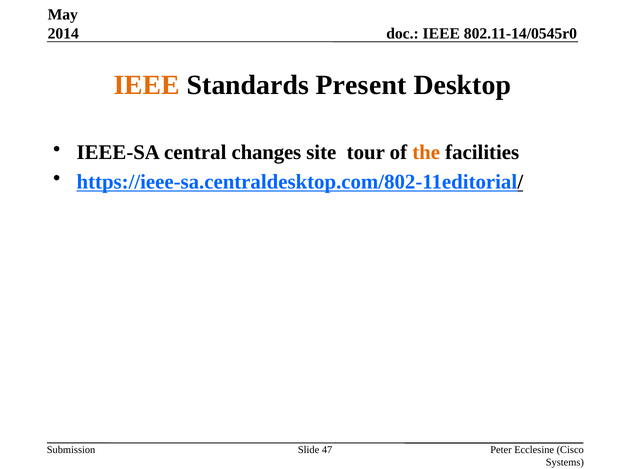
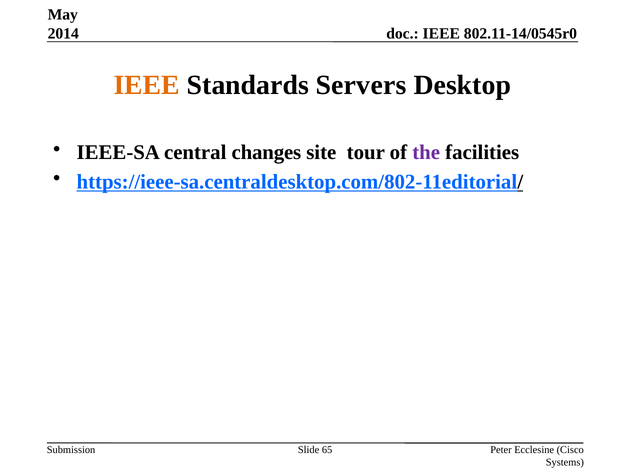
Present: Present -> Servers
the colour: orange -> purple
47: 47 -> 65
